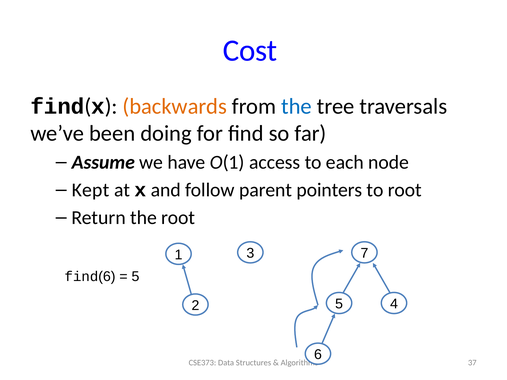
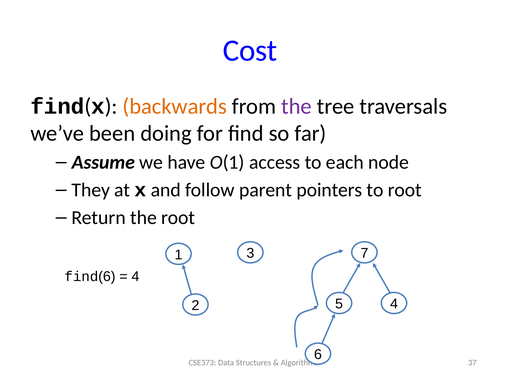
the at (297, 106) colour: blue -> purple
Kept: Kept -> They
5 at (135, 277): 5 -> 4
